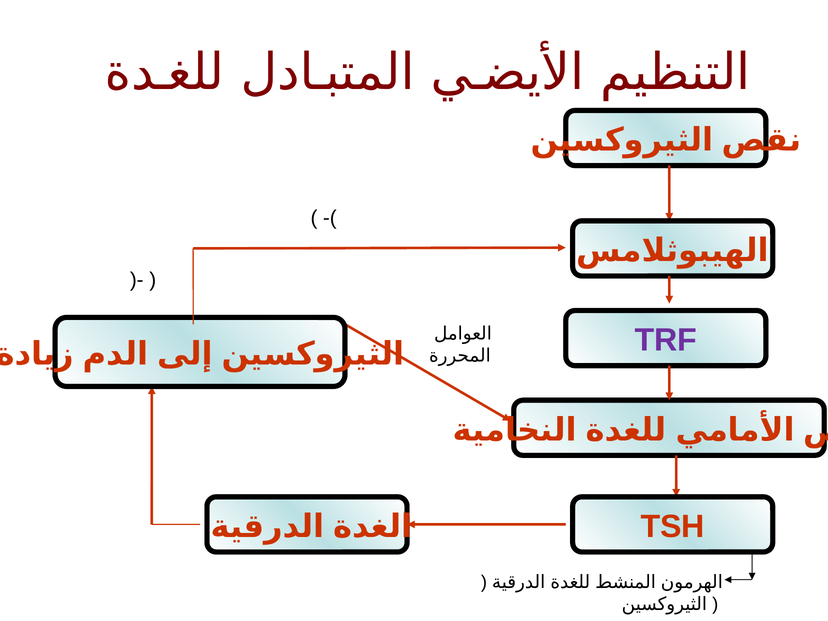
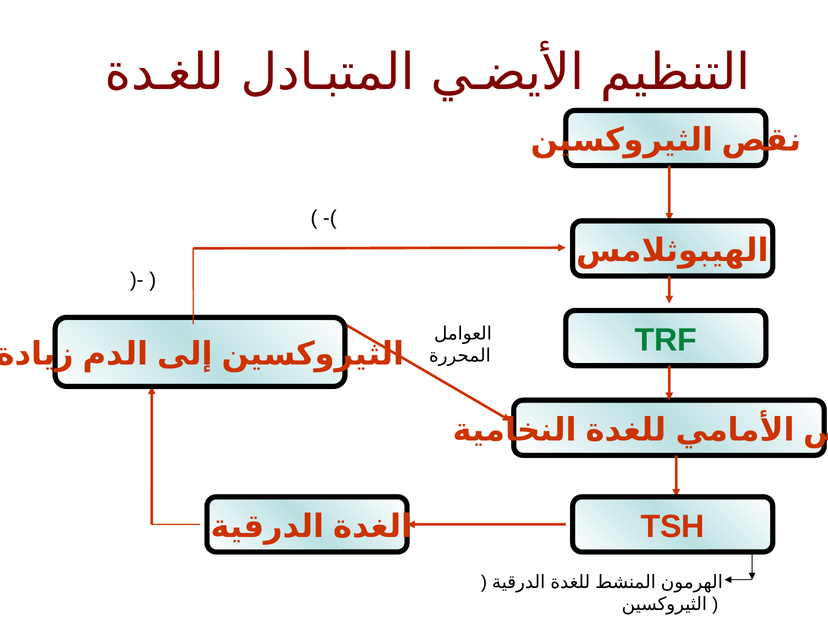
TRF colour: purple -> green
